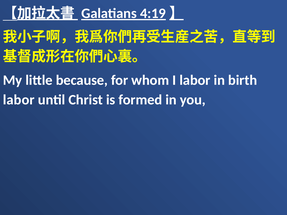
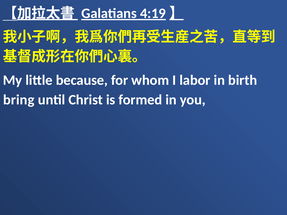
labor at (19, 100): labor -> bring
